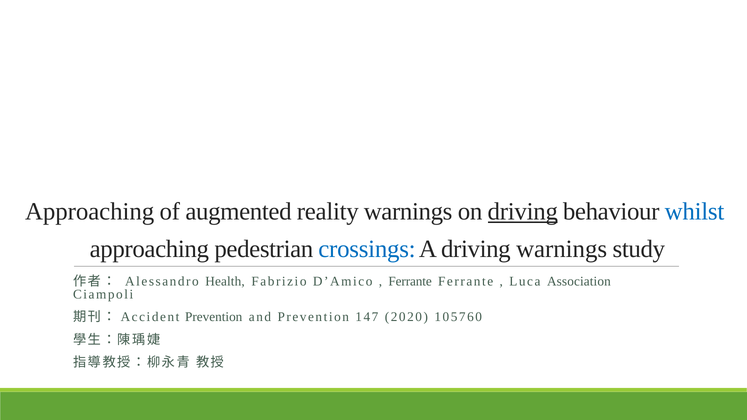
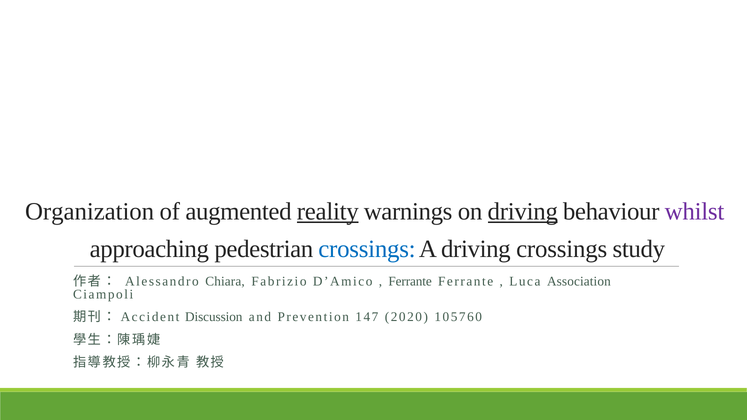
Approaching at (90, 212): Approaching -> Organization
reality underline: none -> present
whilst colour: blue -> purple
driving warnings: warnings -> crossings
Health: Health -> Chiara
Prevention at (214, 317): Prevention -> Discussion
